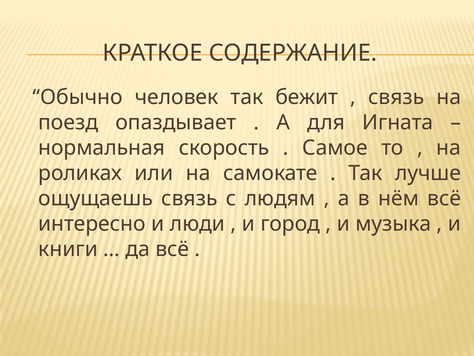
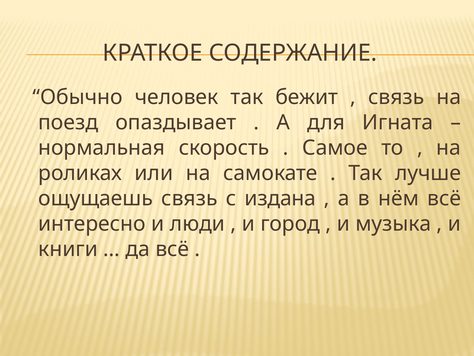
людям: людям -> издана
